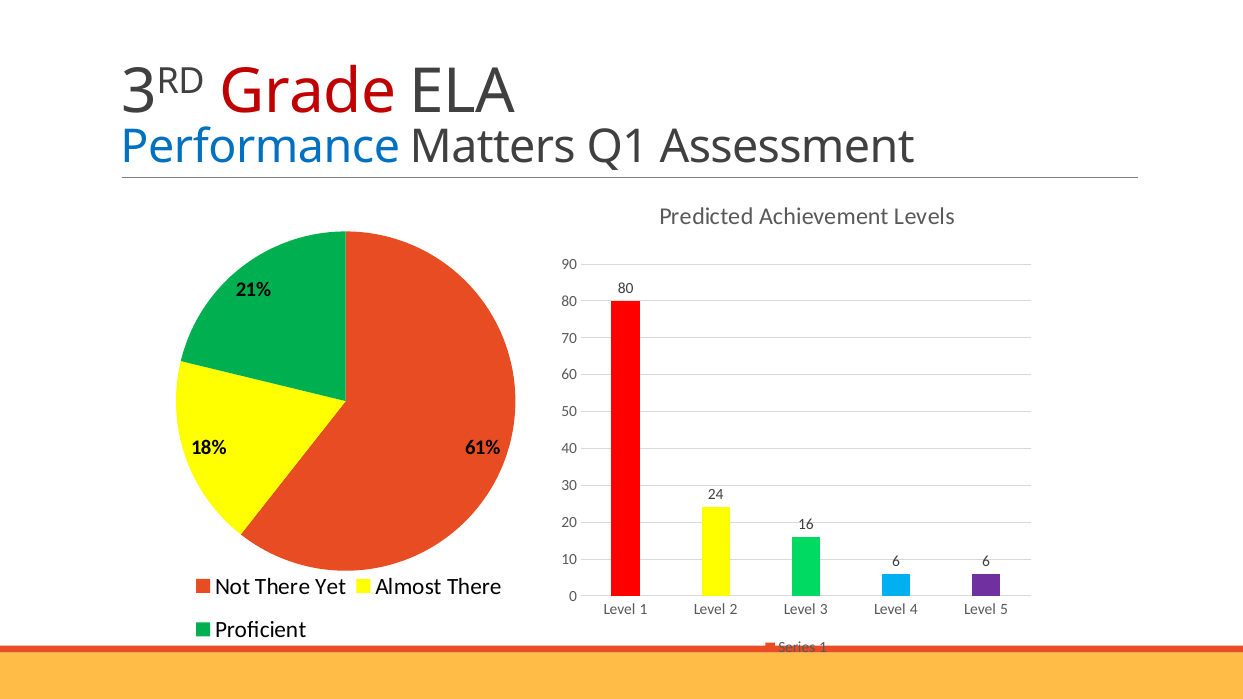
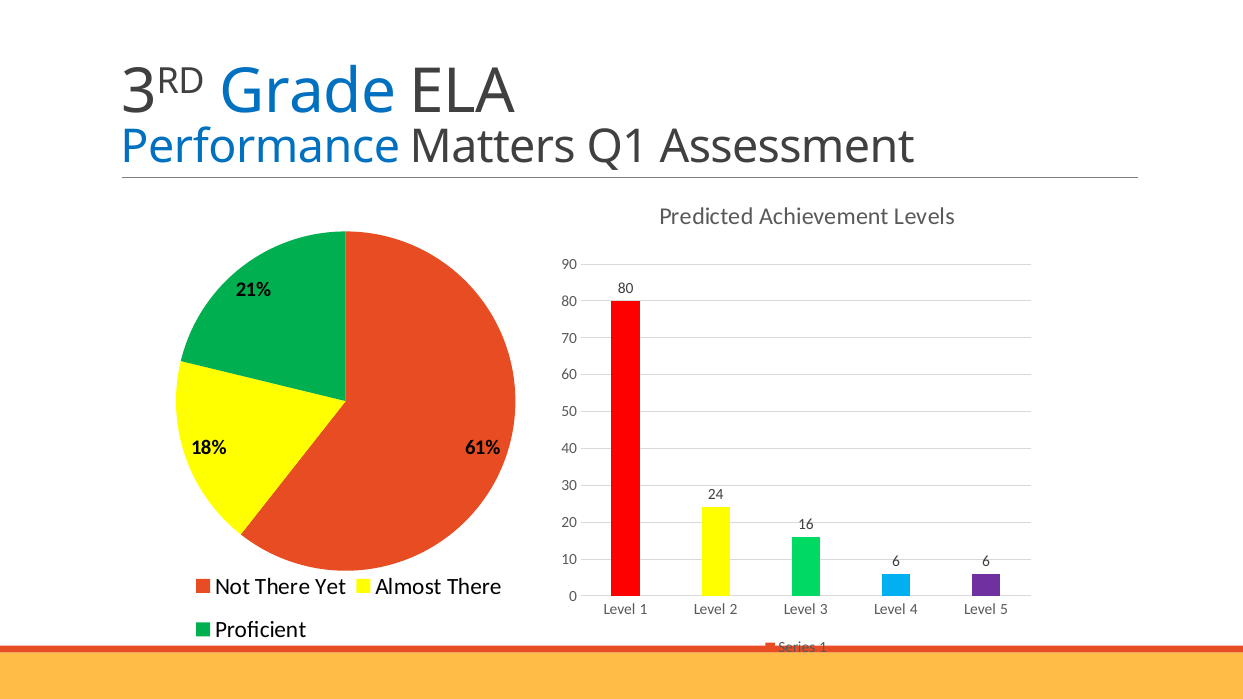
Grade colour: red -> blue
